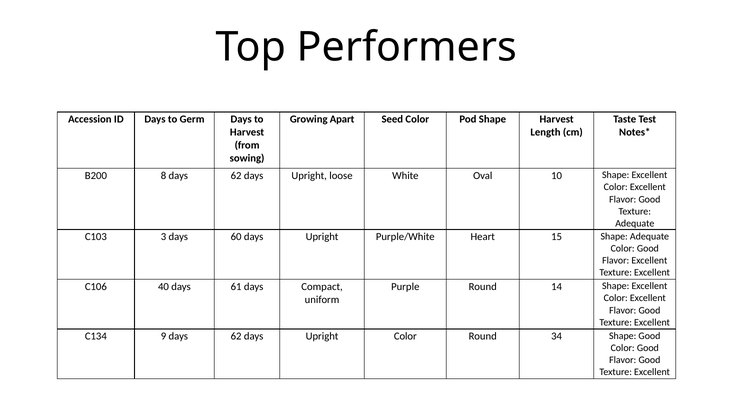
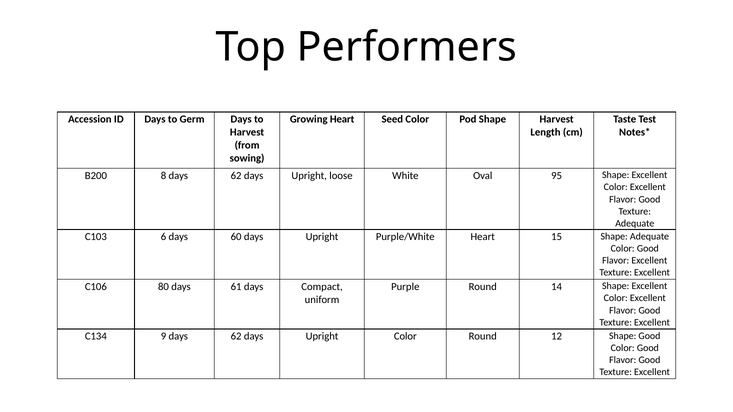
Growing Apart: Apart -> Heart
10: 10 -> 95
3: 3 -> 6
40: 40 -> 80
34: 34 -> 12
